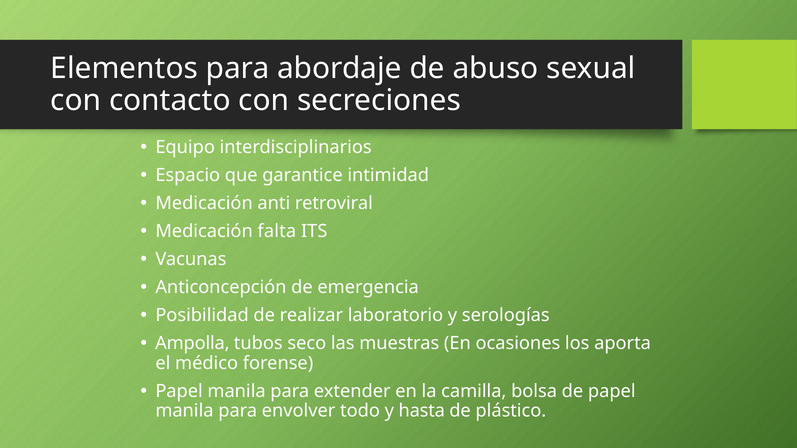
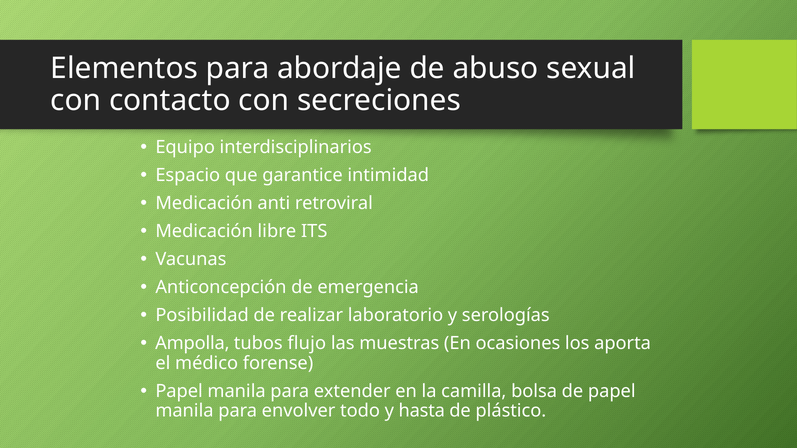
falta: falta -> libre
seco: seco -> flujo
